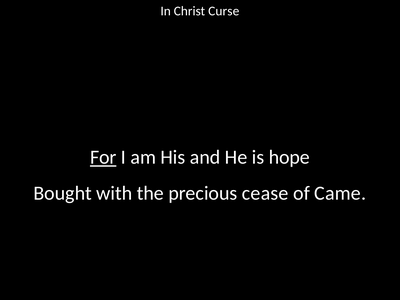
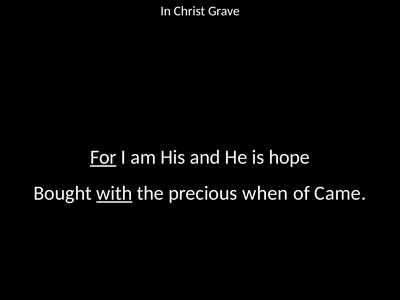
Curse: Curse -> Grave
with underline: none -> present
cease: cease -> when
